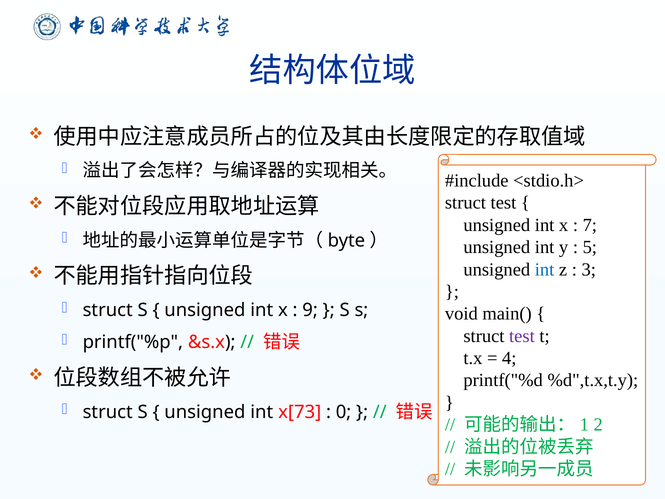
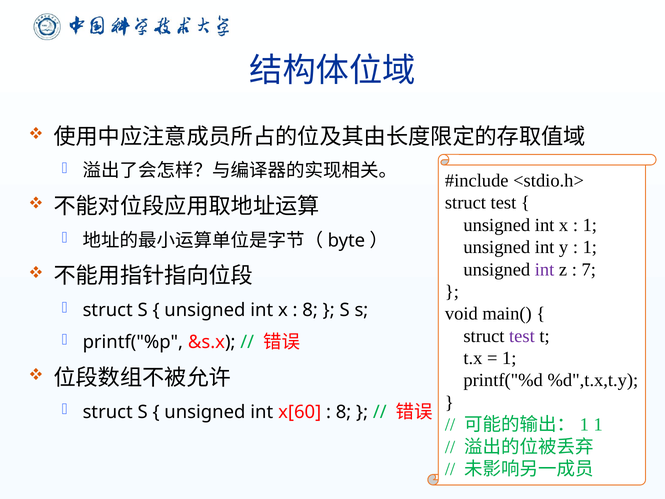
7 at (590, 225): 7 -> 1
5 at (590, 247): 5 -> 1
int at (545, 269) colour: blue -> purple
3: 3 -> 7
9 at (310, 310): 9 -> 8
4 at (509, 358): 4 -> 1
x[73: x[73 -> x[60
0 at (344, 412): 0 -> 8
2 at (598, 425): 2 -> 1
